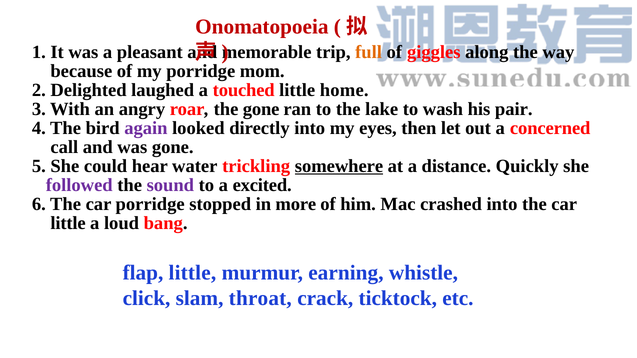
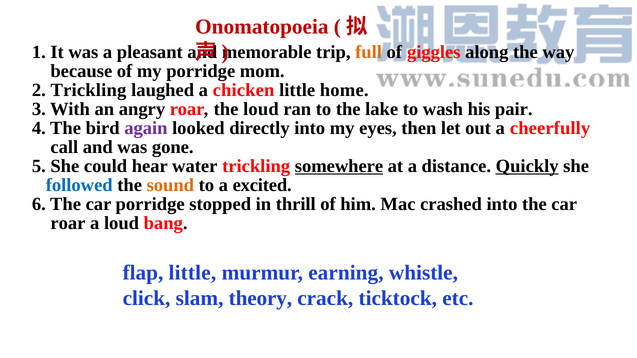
2 Delighted: Delighted -> Trickling
touched: touched -> chicken
the gone: gone -> loud
concerned: concerned -> cheerfully
Quickly underline: none -> present
followed colour: purple -> blue
sound colour: purple -> orange
more: more -> thrill
little at (68, 223): little -> roar
throat: throat -> theory
